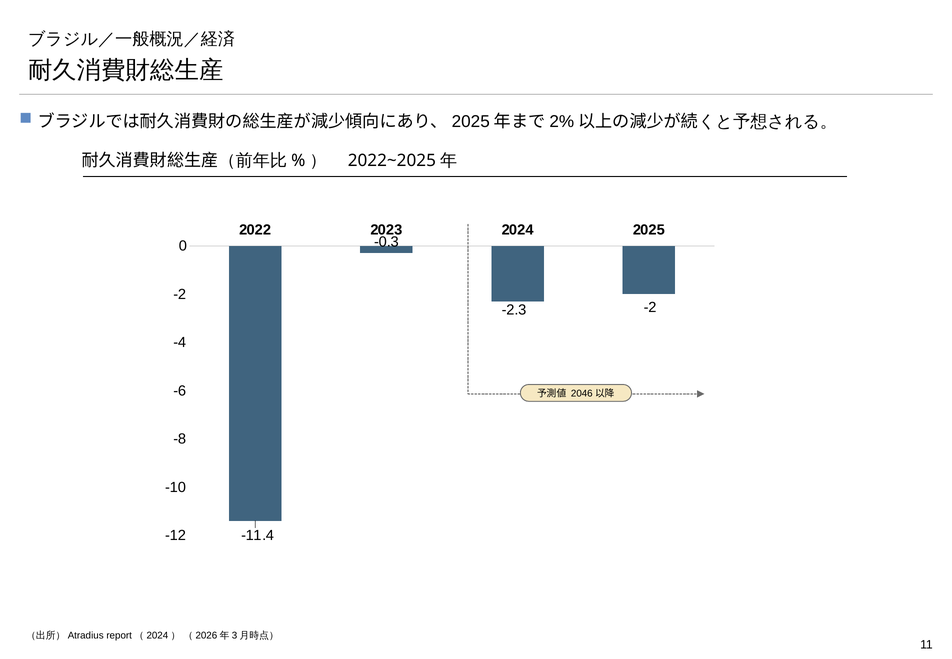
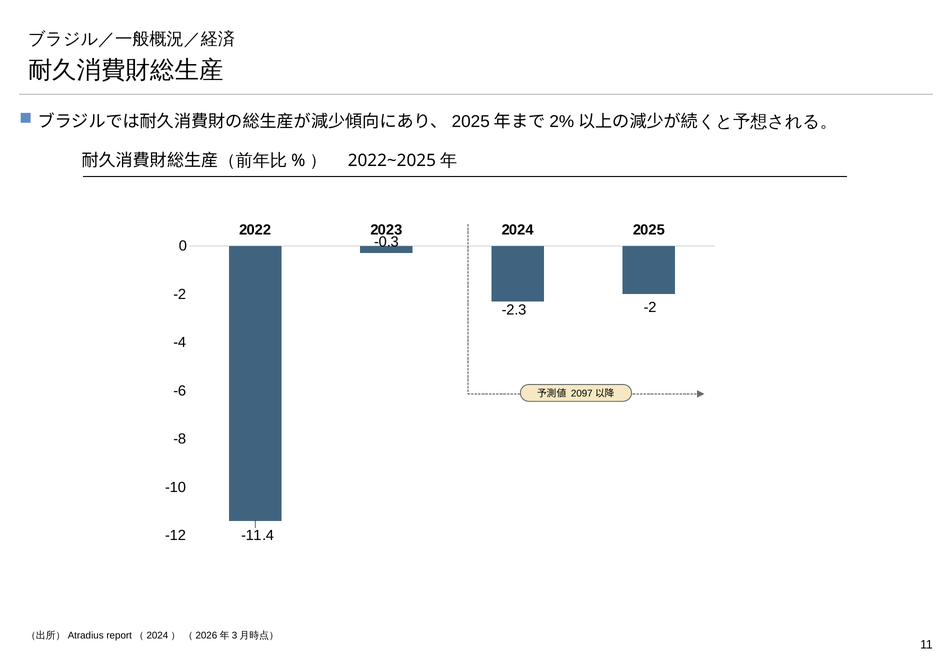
2046: 2046 -> 2097
